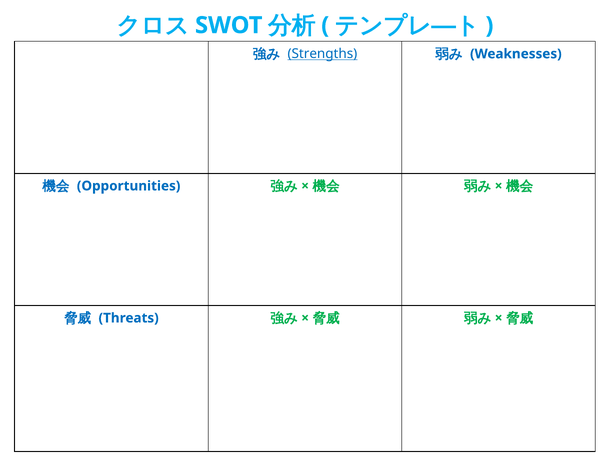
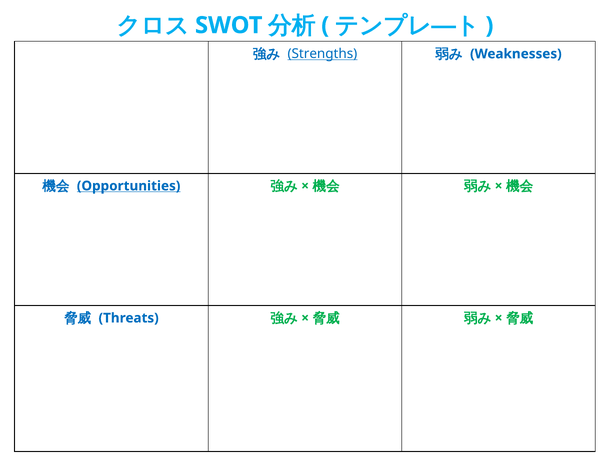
Opportunities underline: none -> present
